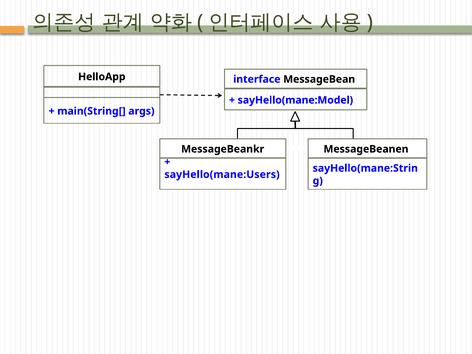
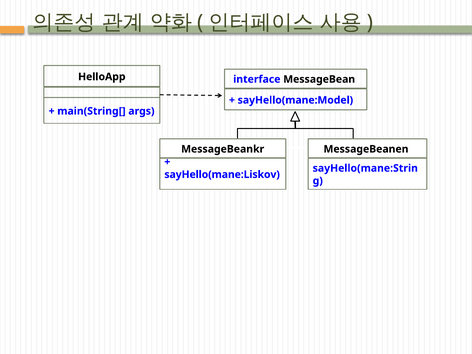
sayHello(mane:Users: sayHello(mane:Users -> sayHello(mane:Liskov
